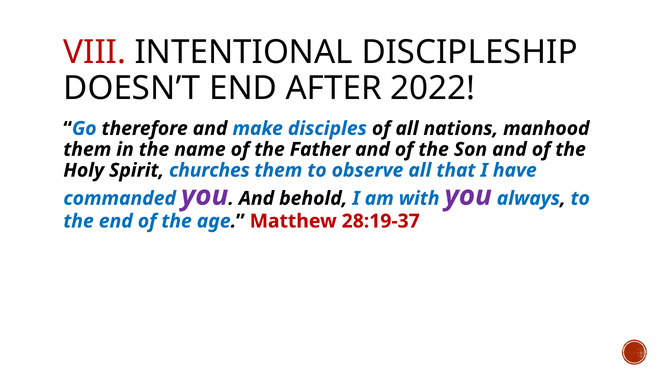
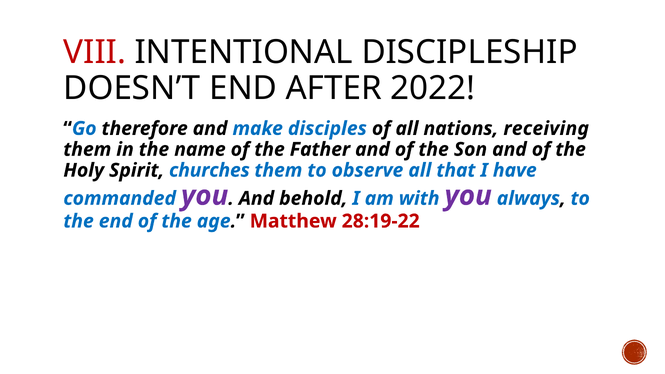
manhood: manhood -> receiving
28:19-37: 28:19-37 -> 28:19-22
